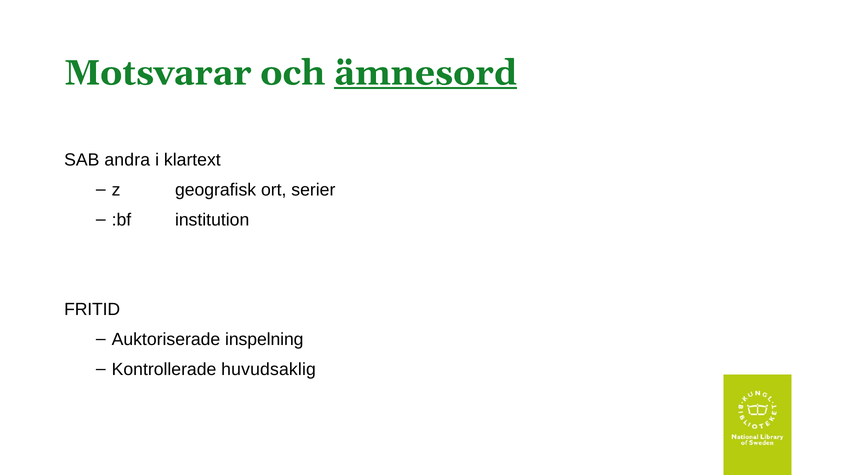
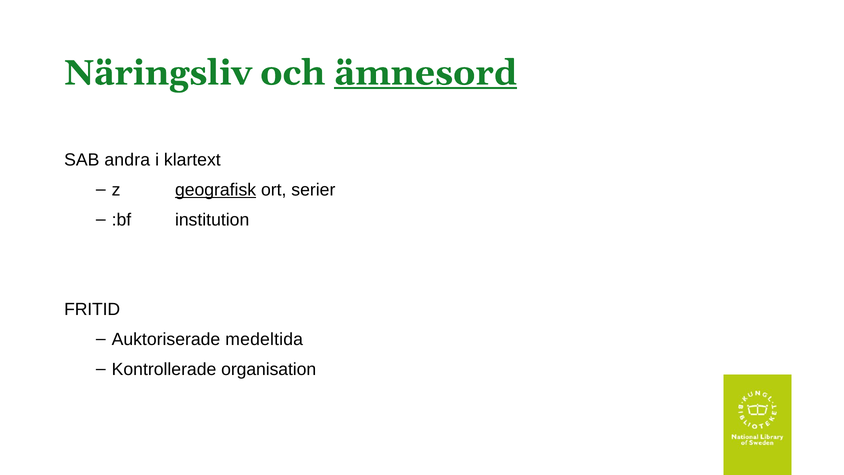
Motsvarar: Motsvarar -> Näringsliv
geografisk underline: none -> present
inspelning: inspelning -> medeltida
huvudsaklig: huvudsaklig -> organisation
